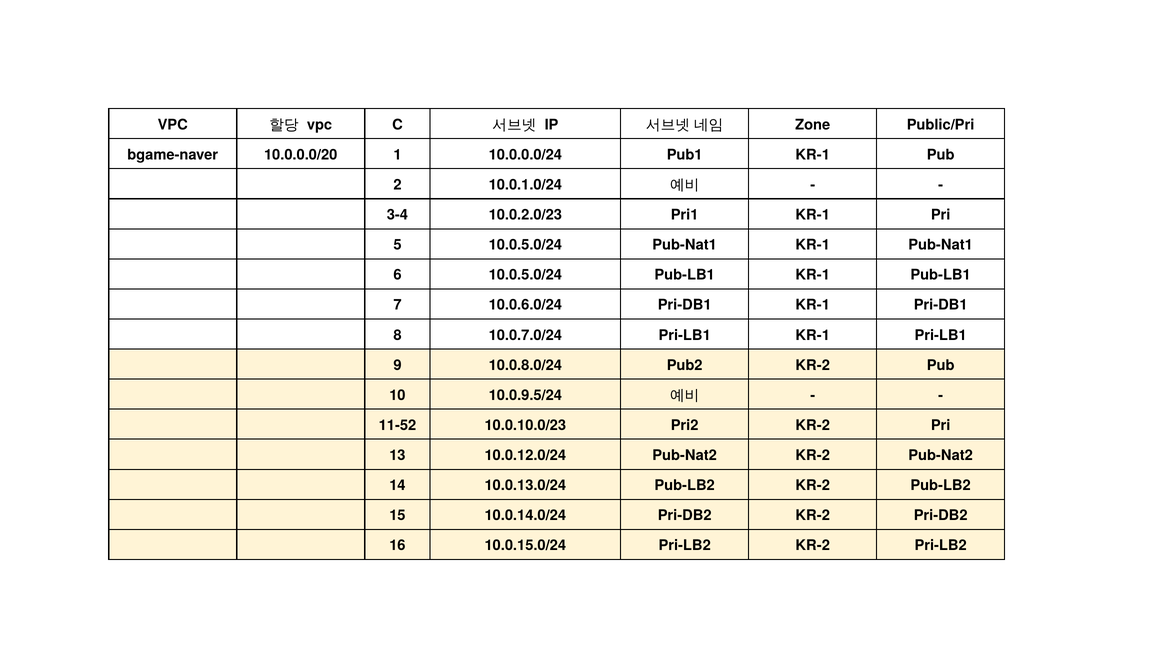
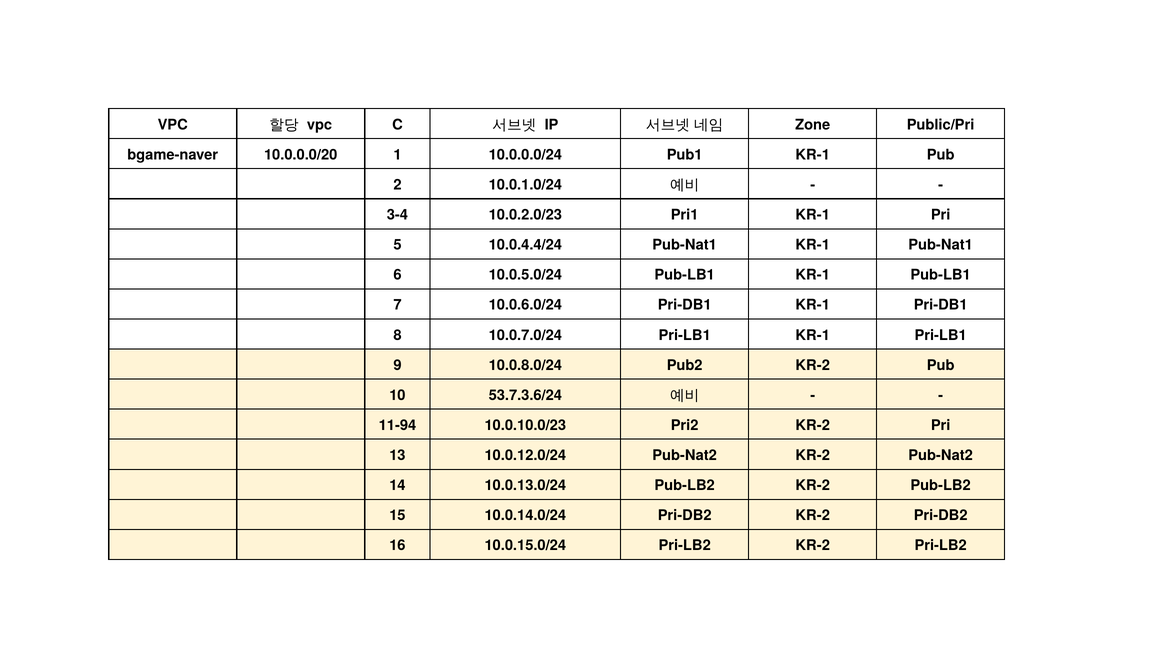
5 10.0.5.0/24: 10.0.5.0/24 -> 10.0.4.4/24
10.0.9.5/24: 10.0.9.5/24 -> 53.7.3.6/24
11-52: 11-52 -> 11-94
